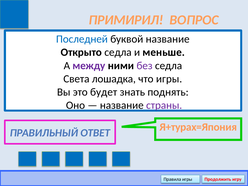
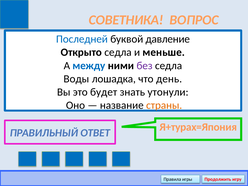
ПРИМИРИЛ: ПРИМИРИЛ -> СОВЕТНИКА
буквой название: название -> давление
между colour: purple -> blue
Света: Света -> Воды
что игры: игры -> день
поднять: поднять -> утонули
страны colour: purple -> orange
